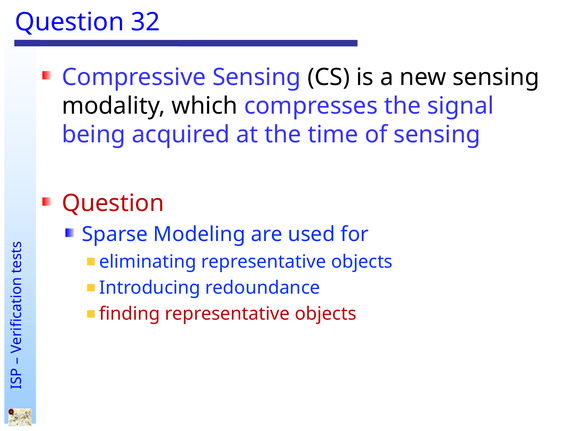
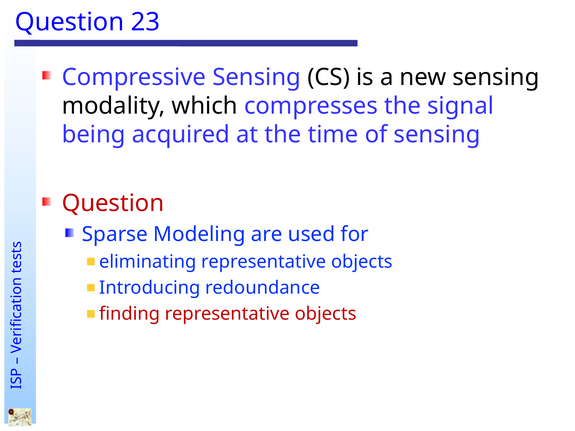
32: 32 -> 23
